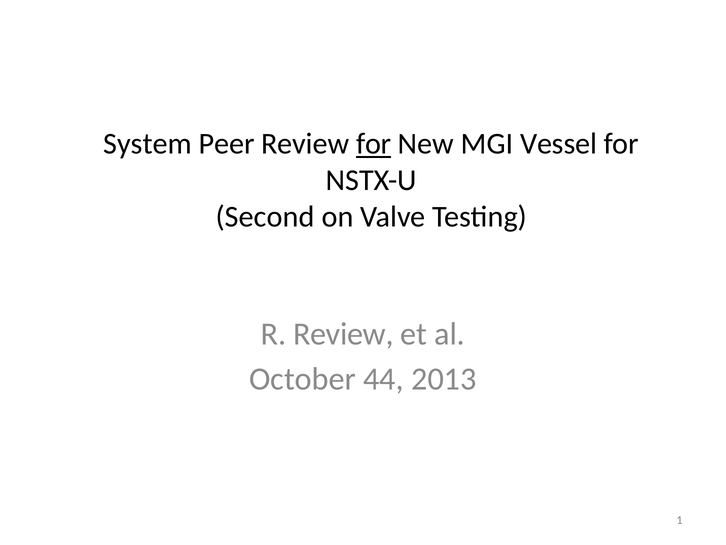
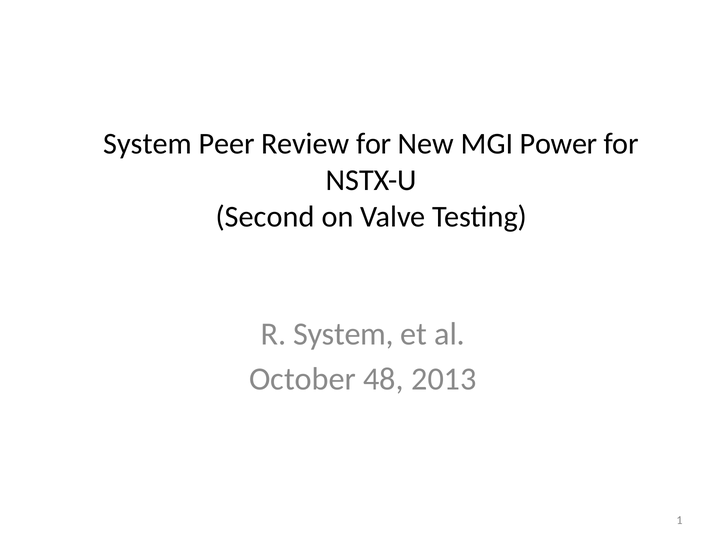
for at (374, 144) underline: present -> none
Vessel: Vessel -> Power
R Review: Review -> System
44: 44 -> 48
